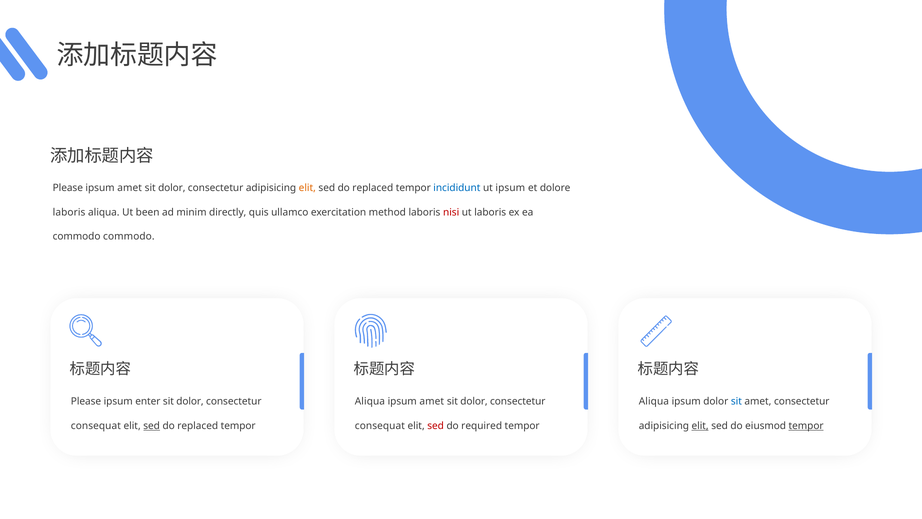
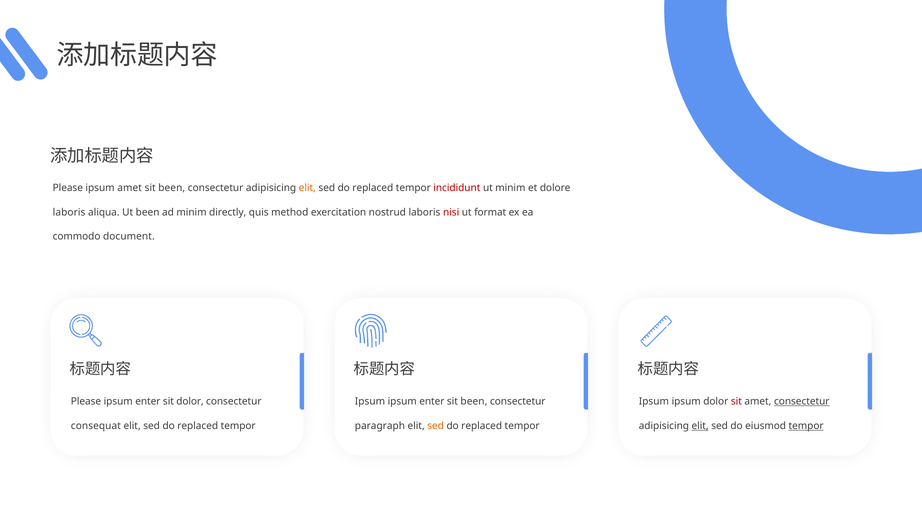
dolor at (172, 188): dolor -> been
incididunt colour: blue -> red
ut ipsum: ipsum -> minim
ullamco: ullamco -> method
method: method -> nostrud
ut laboris: laboris -> format
commodo commodo: commodo -> document
Aliqua at (370, 401): Aliqua -> Ipsum
amet at (432, 401): amet -> enter
dolor at (474, 401): dolor -> been
Aliqua at (654, 401): Aliqua -> Ipsum
sit at (736, 401) colour: blue -> red
consectetur at (802, 401) underline: none -> present
sed at (152, 425) underline: present -> none
consequat at (380, 425): consequat -> paragraph
sed at (436, 425) colour: red -> orange
required at (482, 425): required -> replaced
